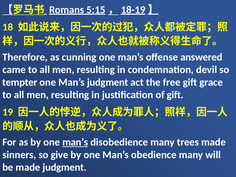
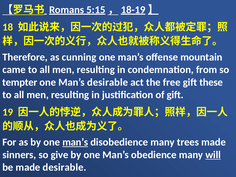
answered: answered -> mountain
devil: devil -> from
Man’s judgment: judgment -> desirable
grace: grace -> these
will underline: none -> present
made judgment: judgment -> desirable
